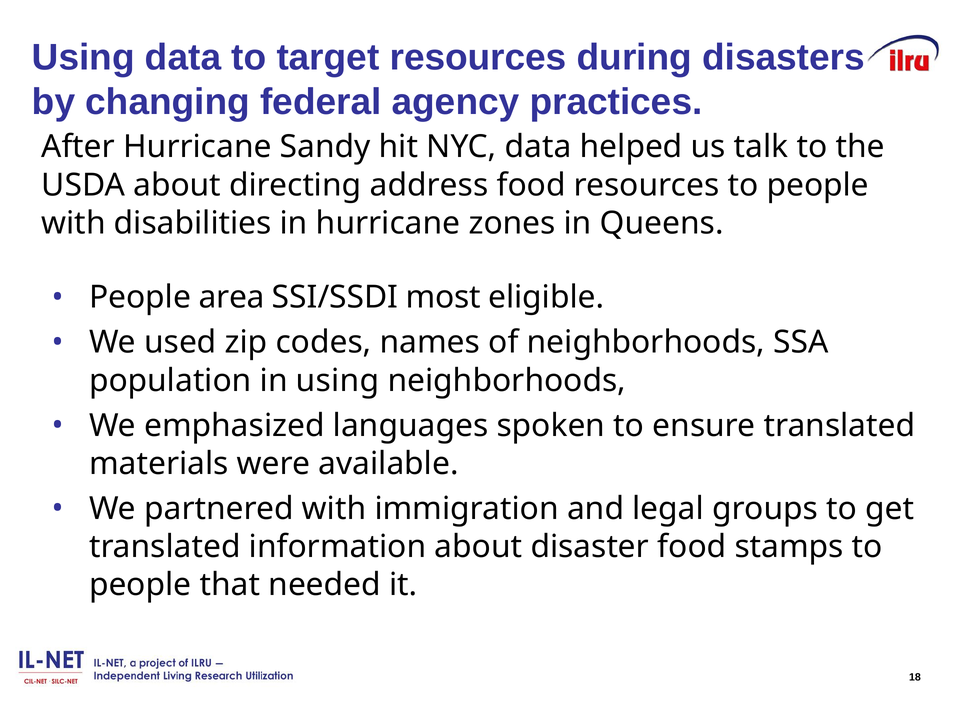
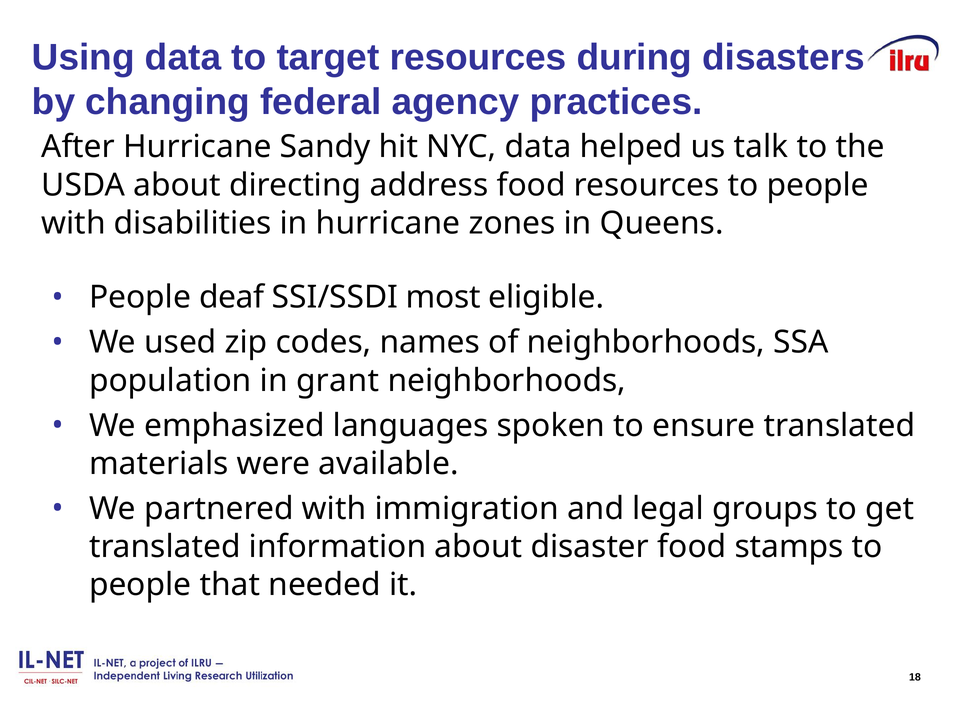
area: area -> deaf
in using: using -> grant
